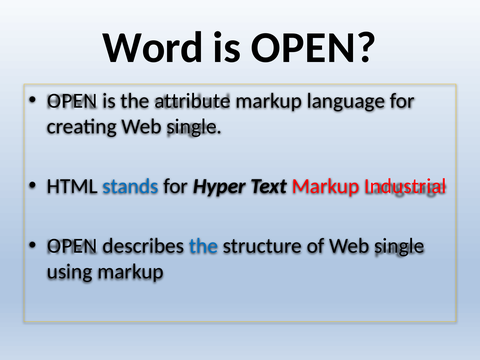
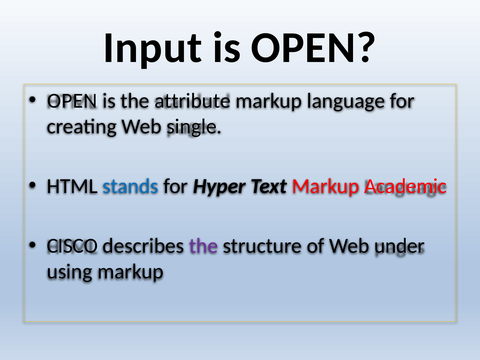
Word: Word -> Input
Industrial: Industrial -> Academic
OPEN at (72, 246): OPEN -> CISCO
the at (204, 246) colour: blue -> purple
of Web single: single -> under
